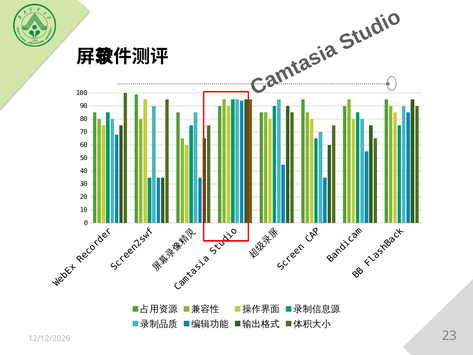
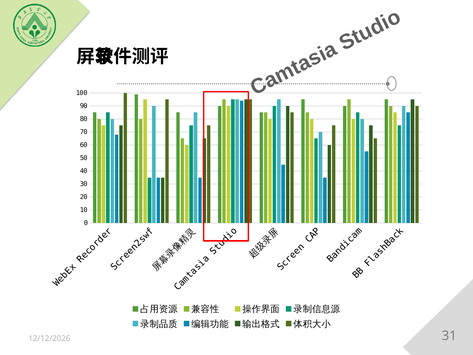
23: 23 -> 31
